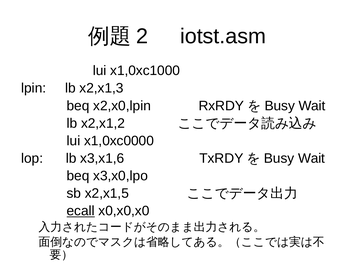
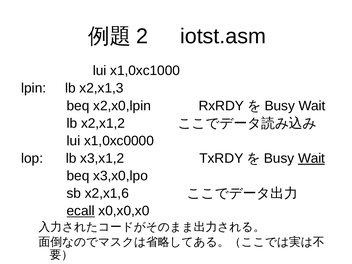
x3,x1,6: x3,x1,6 -> x3,x1,2
Wait at (311, 158) underline: none -> present
x2,x1,5: x2,x1,5 -> x2,x1,6
